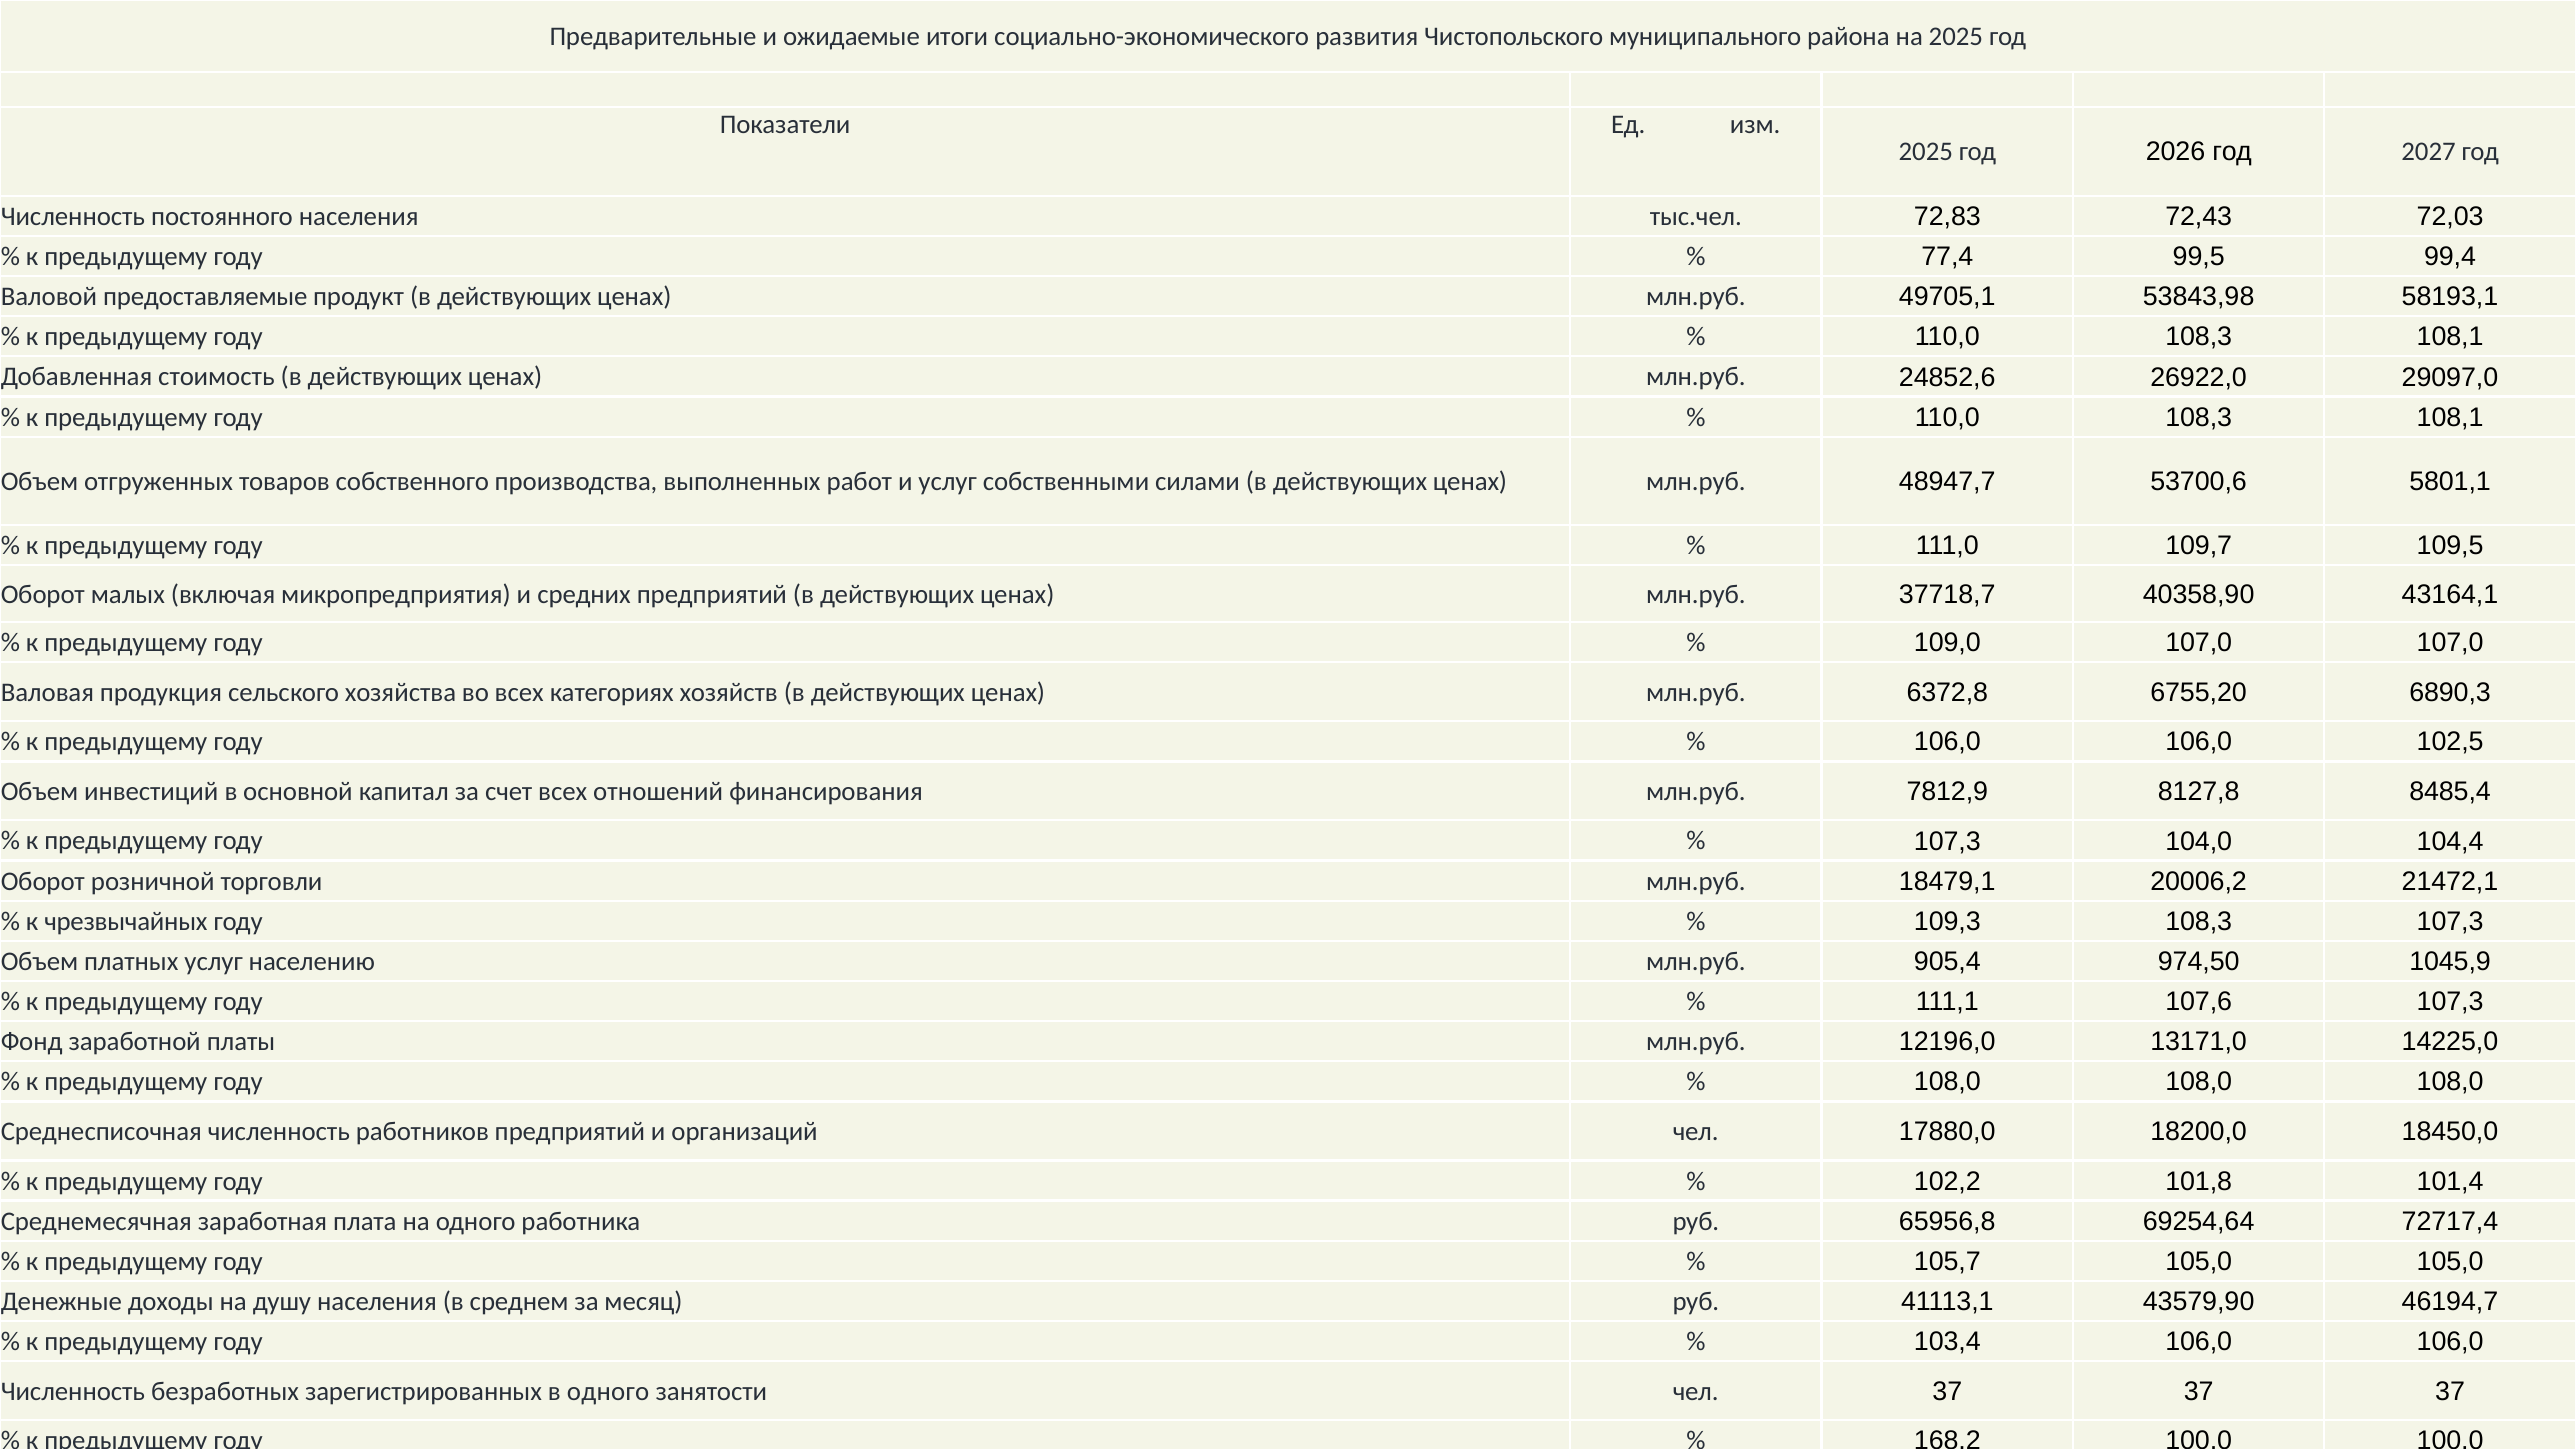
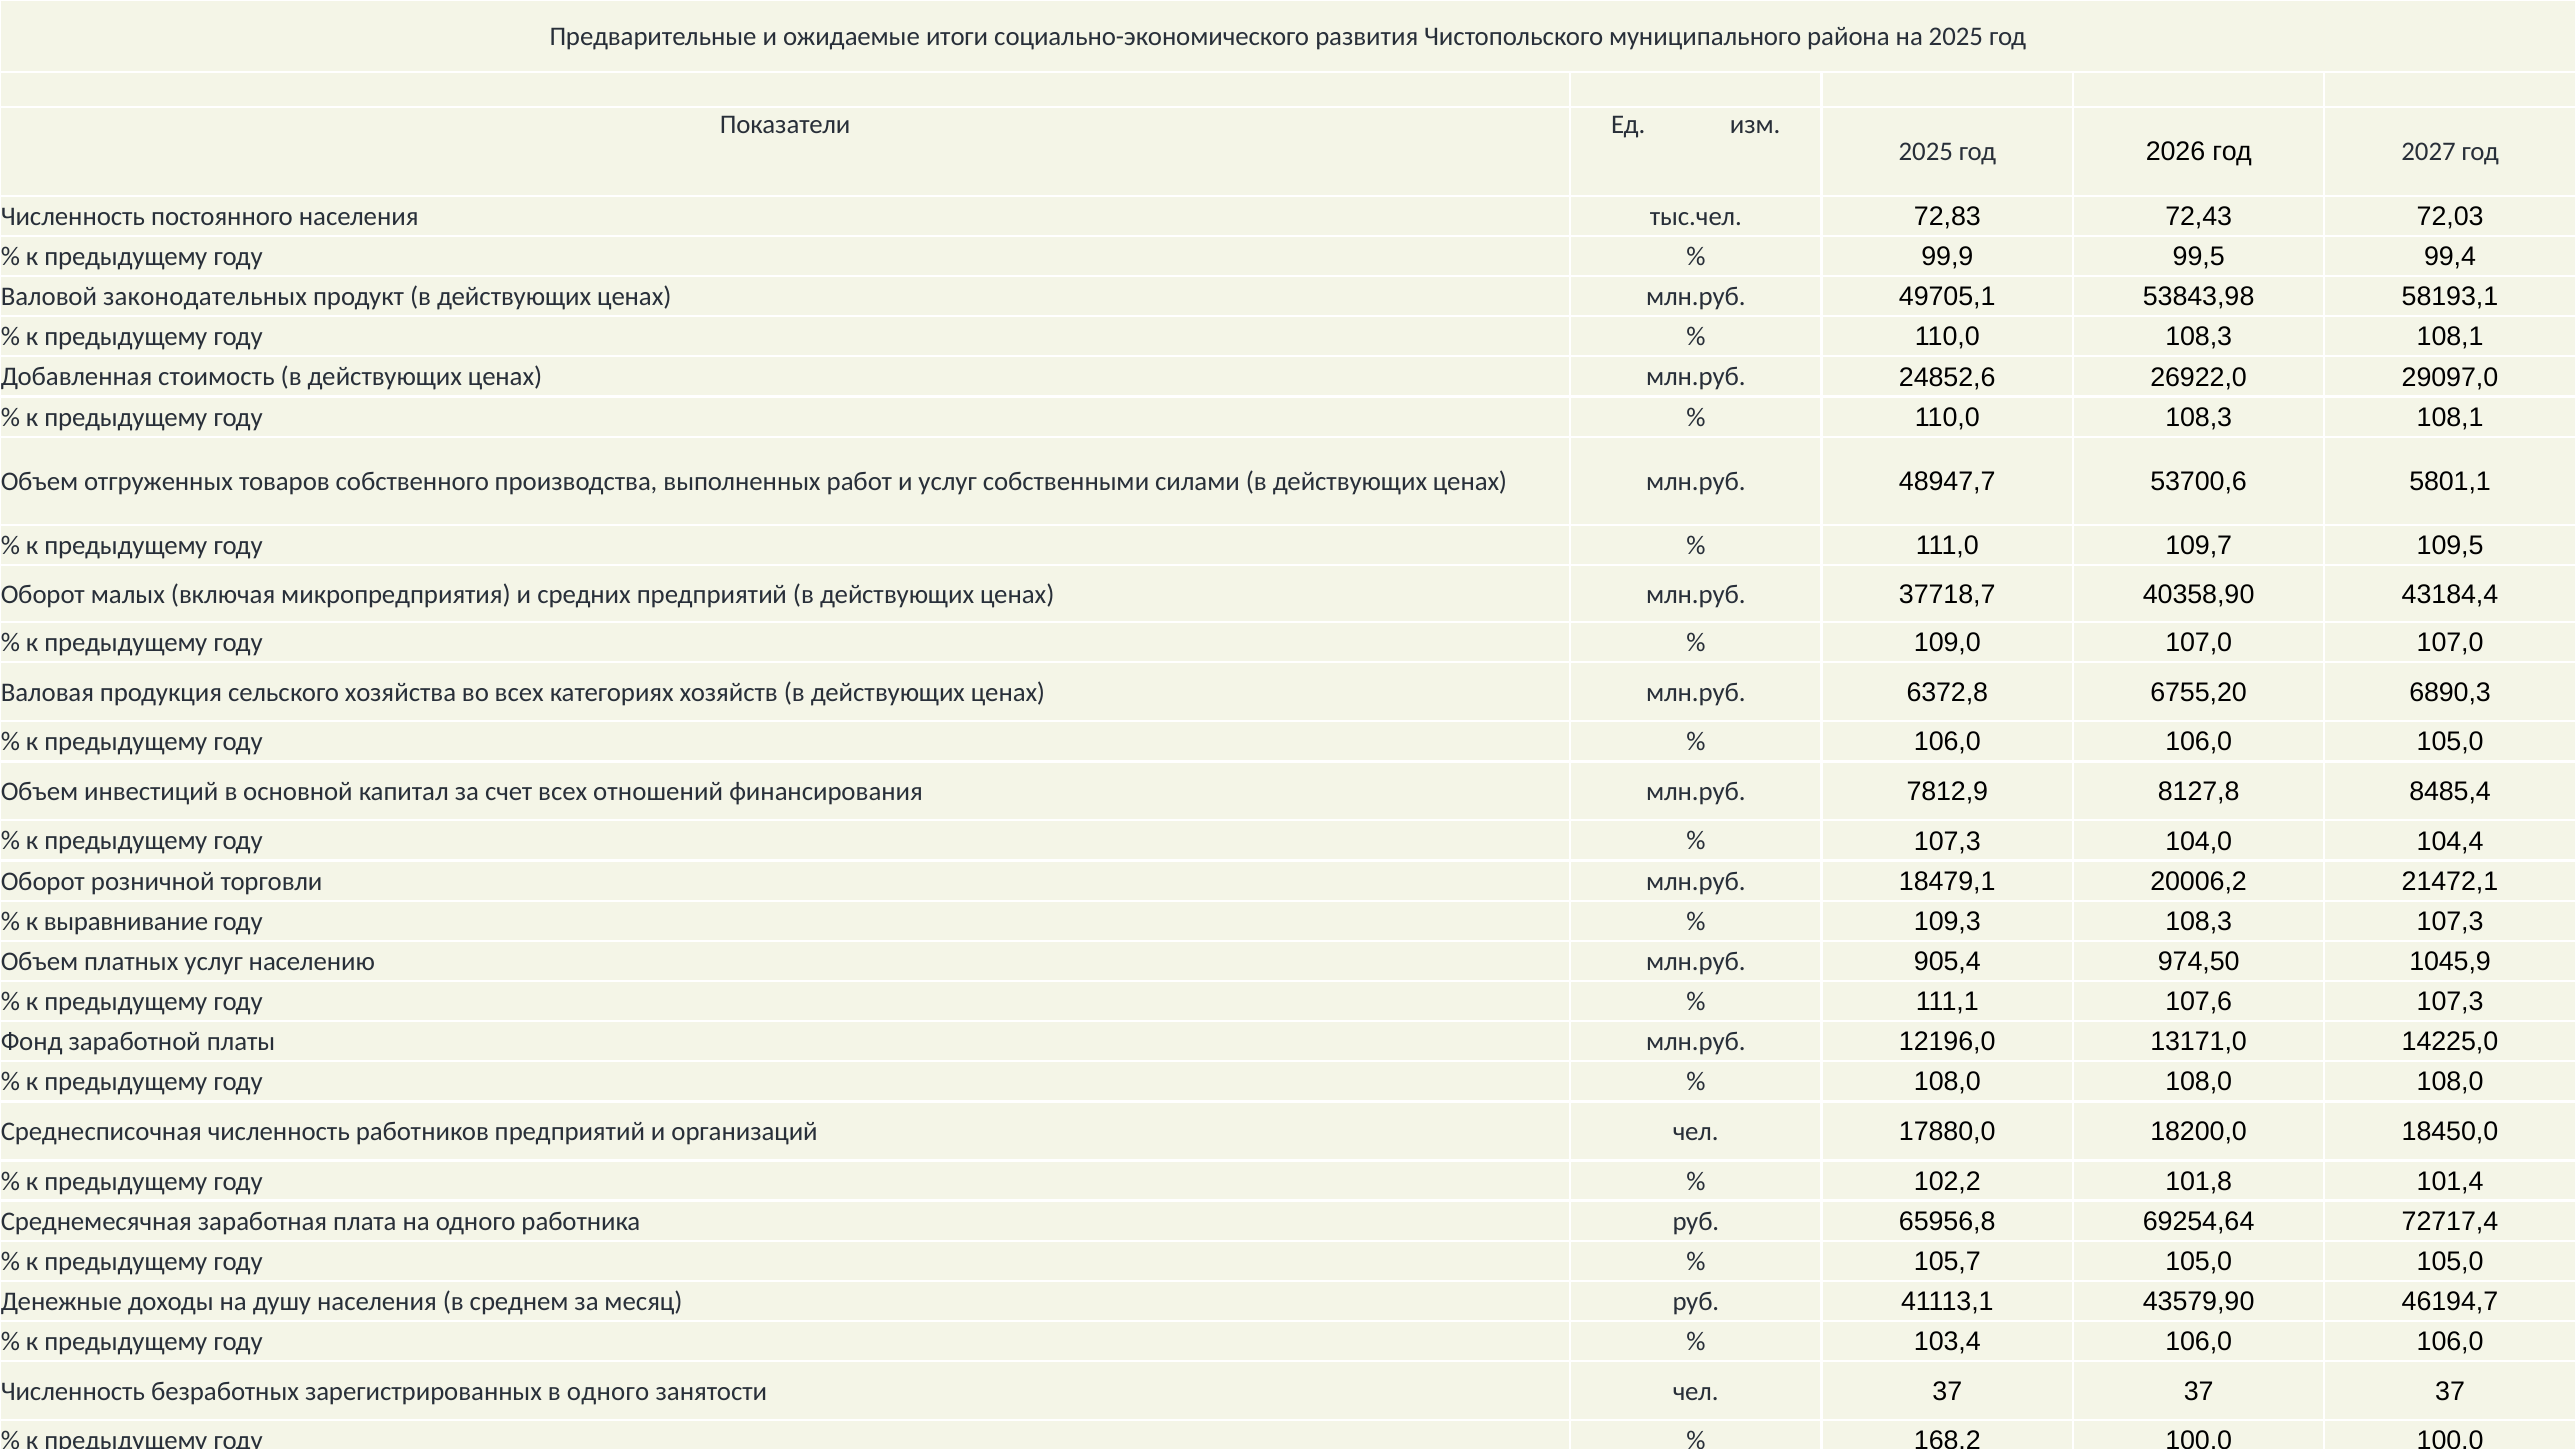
77,4: 77,4 -> 99,9
предоставляемые: предоставляемые -> законодательных
43164,1: 43164,1 -> 43184,4
106,0 102,5: 102,5 -> 105,0
чрезвычайных: чрезвычайных -> выравнивание
